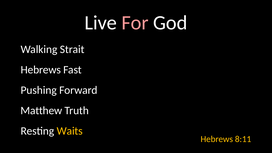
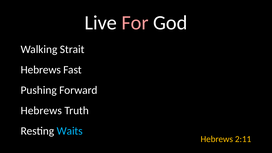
Matthew at (41, 111): Matthew -> Hebrews
Waits colour: yellow -> light blue
8:11: 8:11 -> 2:11
